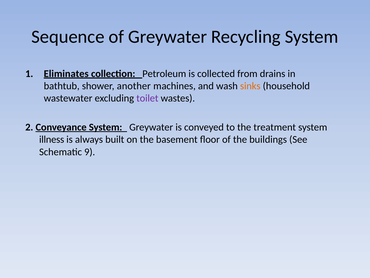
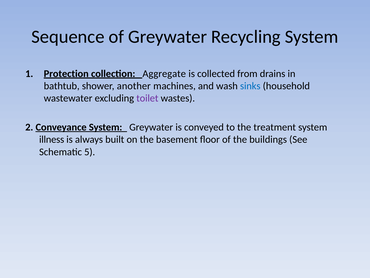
Eliminates: Eliminates -> Protection
Petroleum: Petroleum -> Aggregate
sinks colour: orange -> blue
9: 9 -> 5
